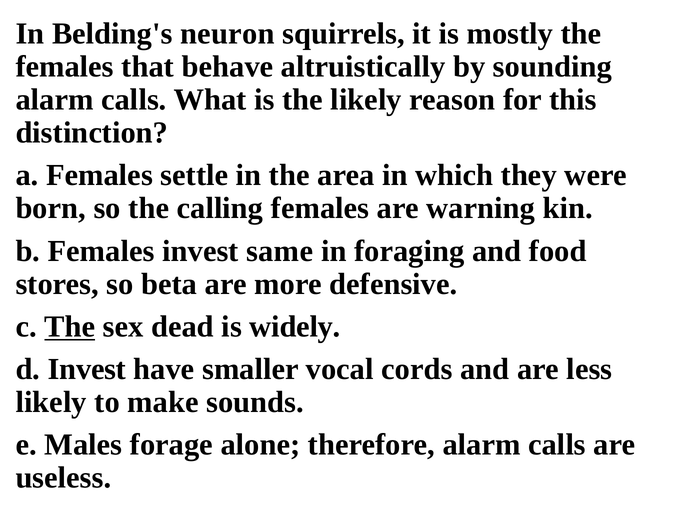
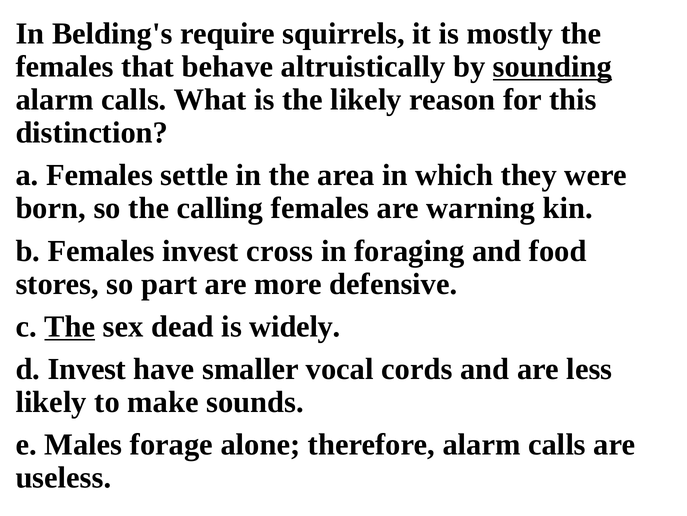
neuron: neuron -> require
sounding underline: none -> present
same: same -> cross
beta: beta -> part
